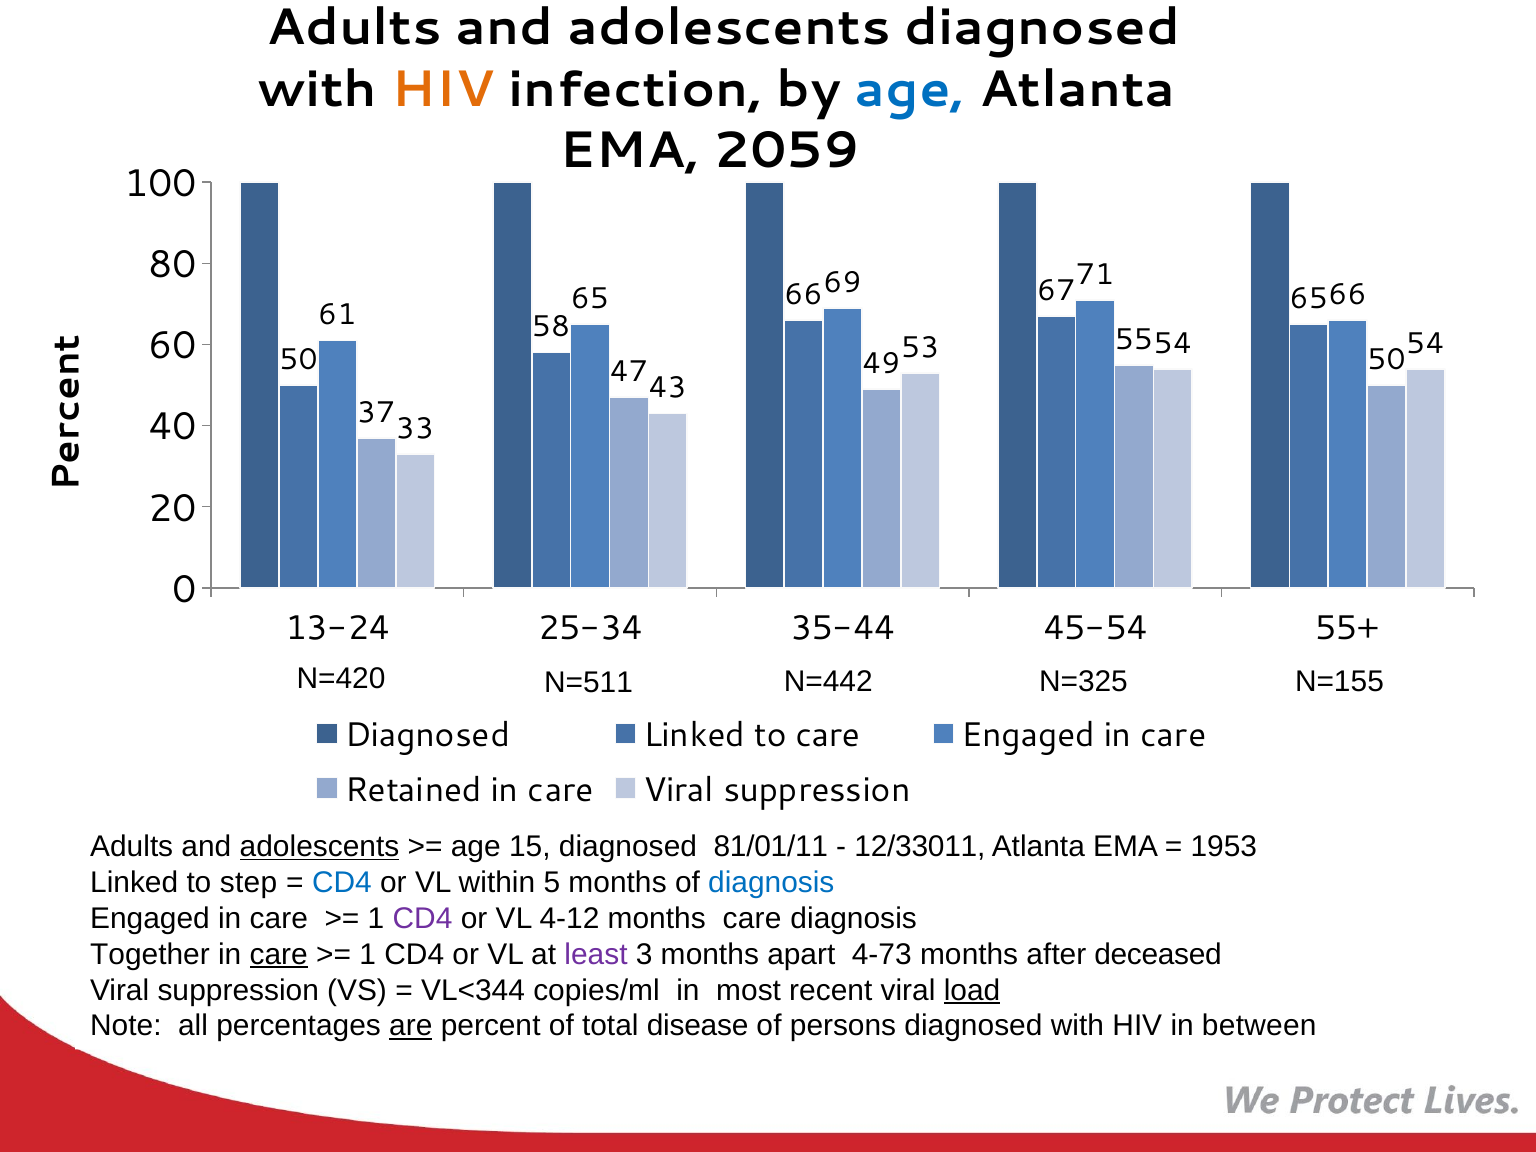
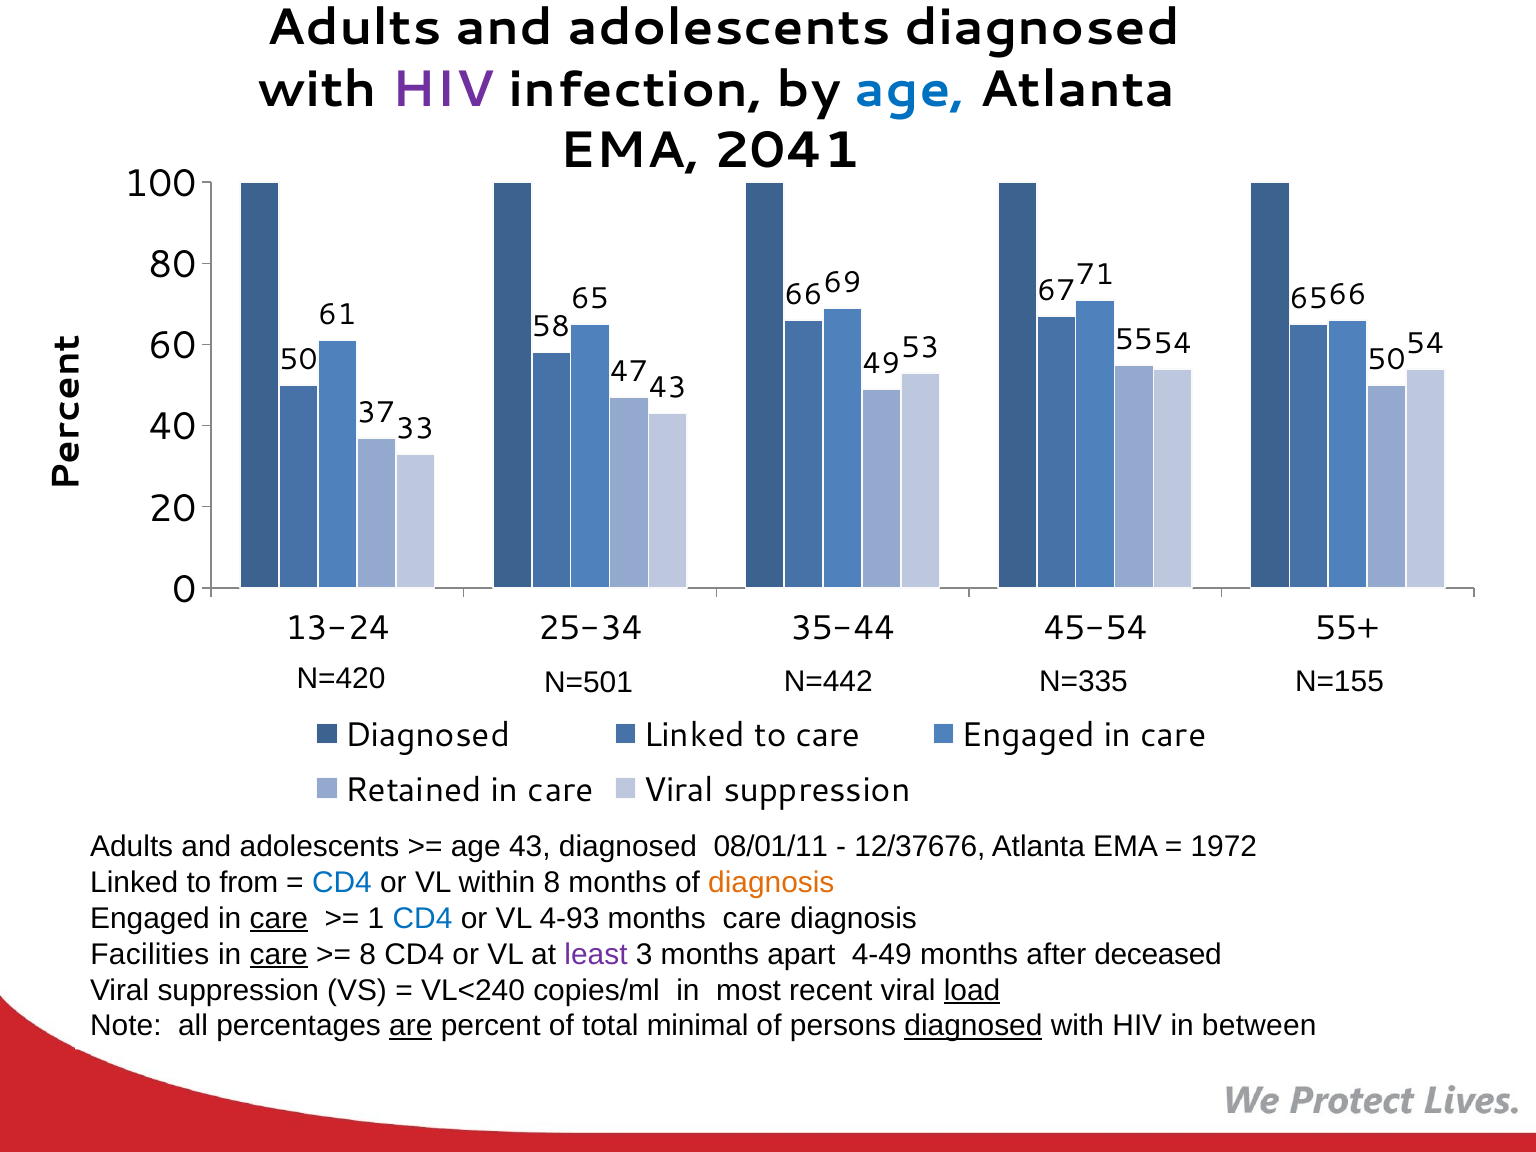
HIV at (443, 89) colour: orange -> purple
2059: 2059 -> 2041
N=511: N=511 -> N=501
N=325: N=325 -> N=335
adolescents at (320, 847) underline: present -> none
age 15: 15 -> 43
81/01/11: 81/01/11 -> 08/01/11
12/33011: 12/33011 -> 12/37676
1953: 1953 -> 1972
step: step -> from
within 5: 5 -> 8
diagnosis at (771, 883) colour: blue -> orange
care at (279, 918) underline: none -> present
CD4 at (422, 918) colour: purple -> blue
4-12: 4-12 -> 4-93
Together: Together -> Facilities
1 at (368, 954): 1 -> 8
4-73: 4-73 -> 4-49
VL<344: VL<344 -> VL<240
disease: disease -> minimal
diagnosed at (973, 1026) underline: none -> present
